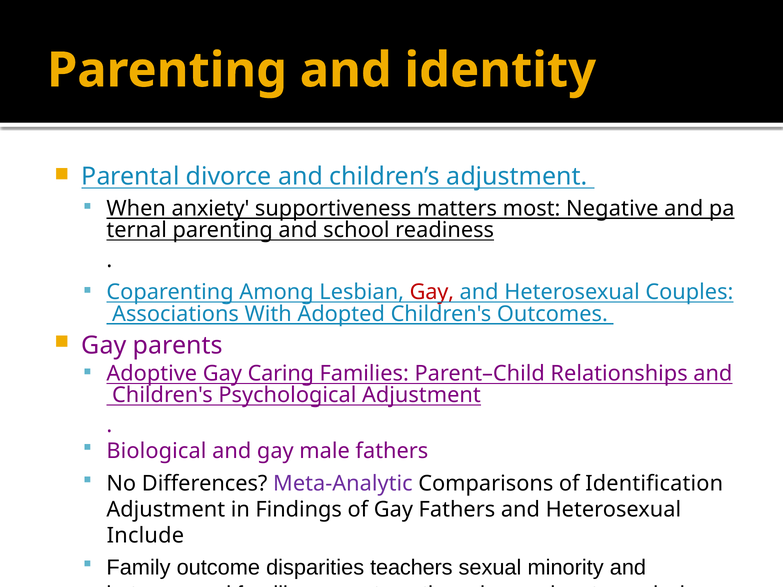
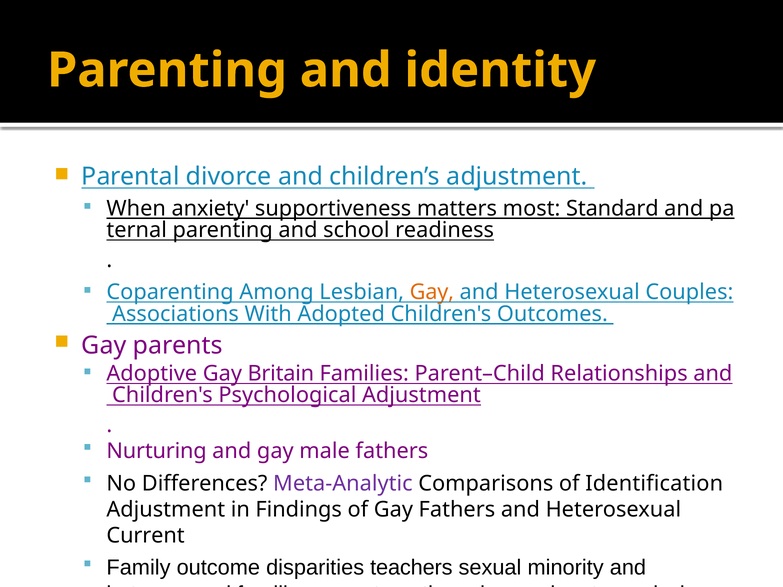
Negative: Negative -> Standard
Gay at (432, 292) colour: red -> orange
Caring: Caring -> Britain
Biological: Biological -> Nurturing
Include: Include -> Current
